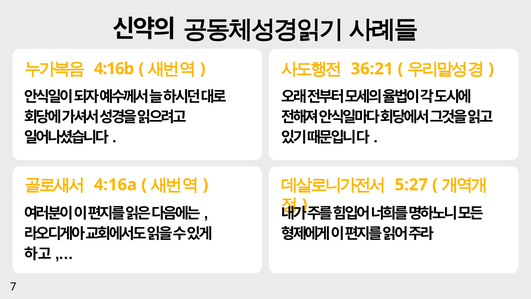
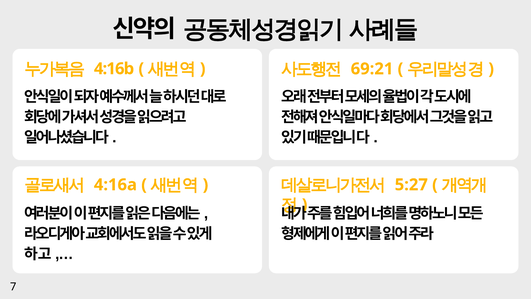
36:21: 36:21 -> 69:21
